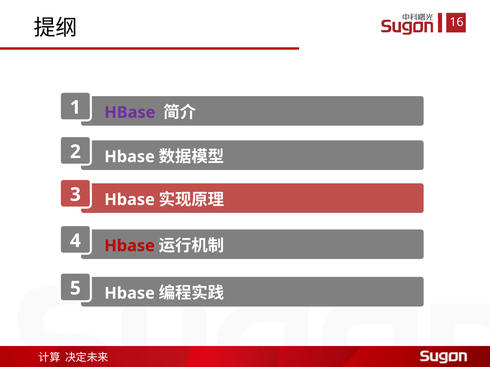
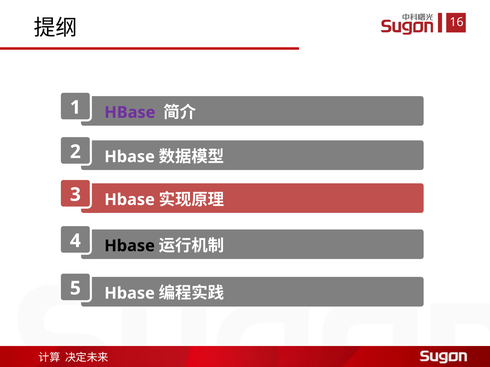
Hbase at (130, 246) colour: red -> black
